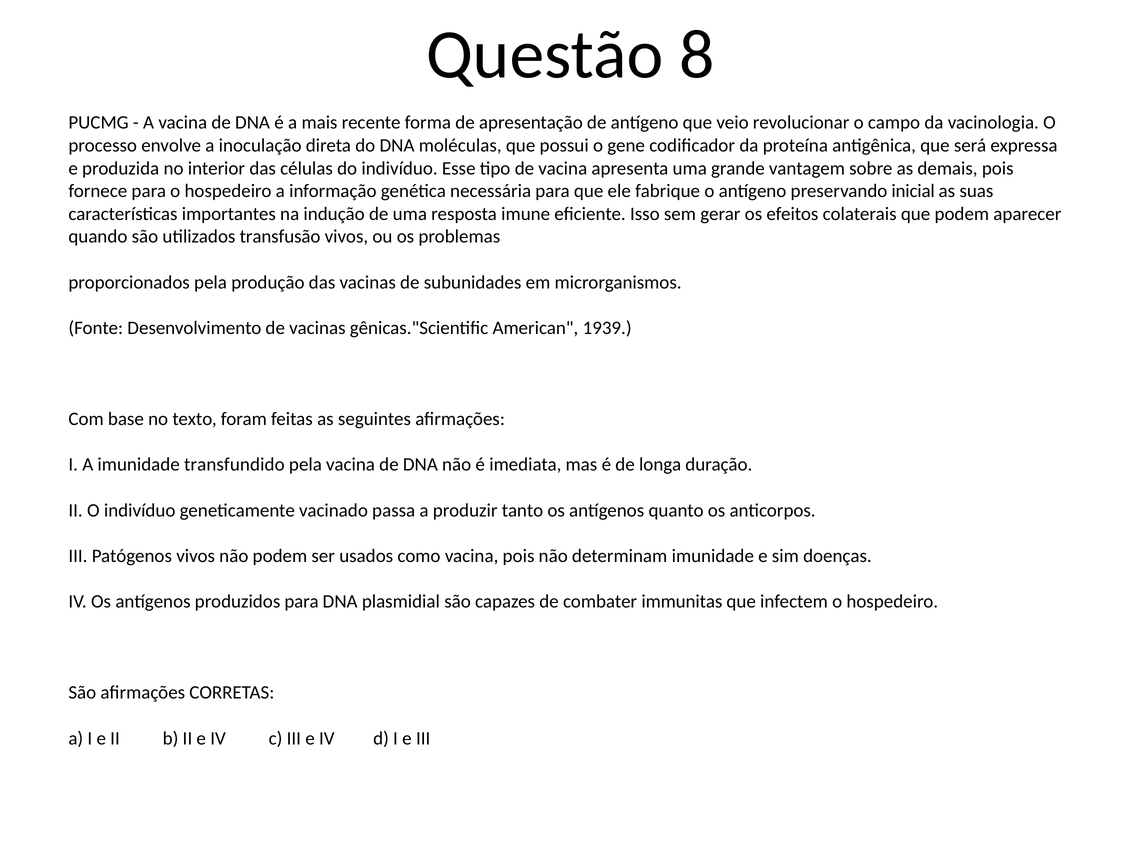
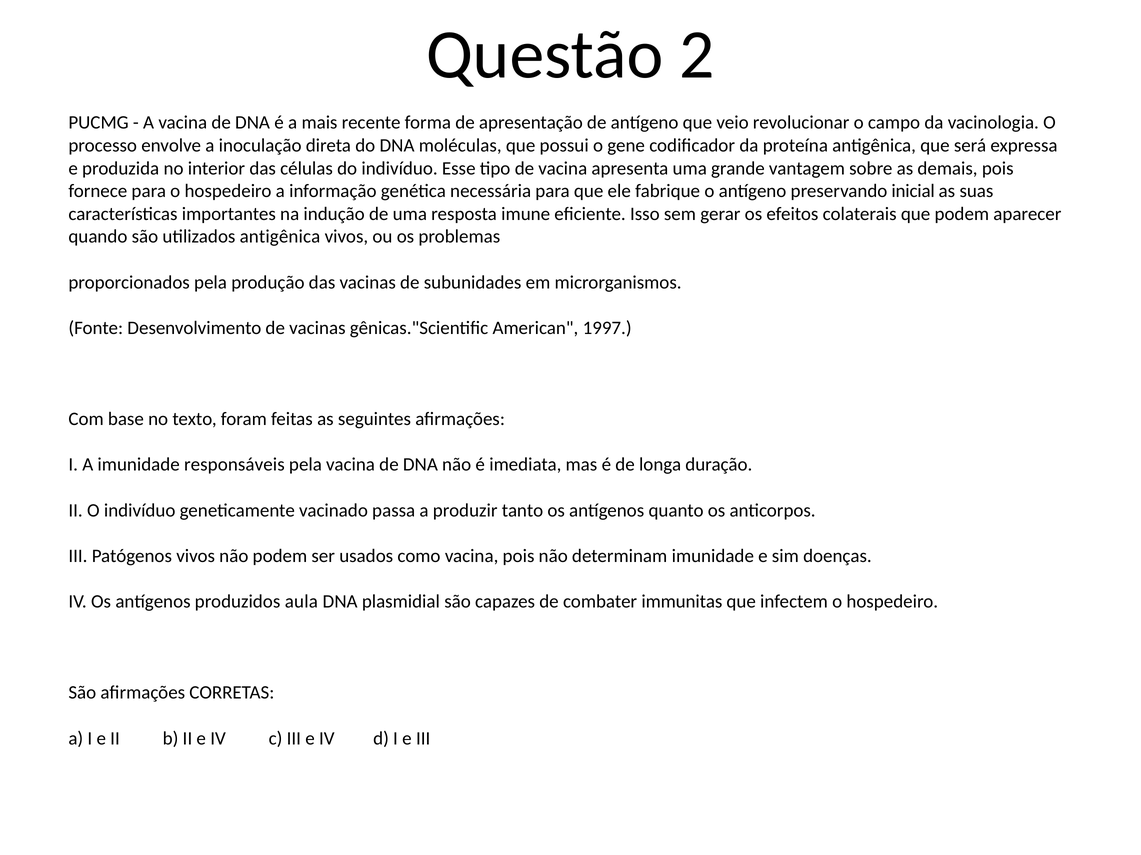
8: 8 -> 2
utilizados transfusão: transfusão -> antigênica
1939: 1939 -> 1997
transfundido: transfundido -> responsáveis
produzidos para: para -> aula
